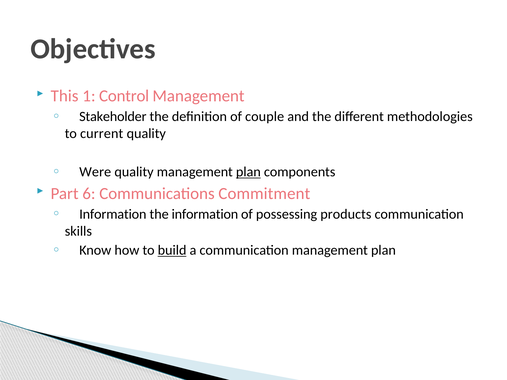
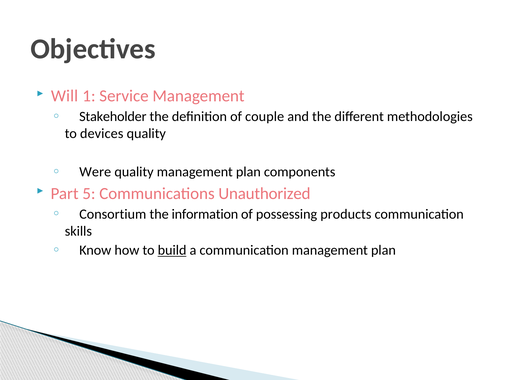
This: This -> Will
Control: Control -> Service
current: current -> devices
plan at (248, 172) underline: present -> none
6: 6 -> 5
Commitment: Commitment -> Unauthorized
Information at (113, 214): Information -> Consortium
